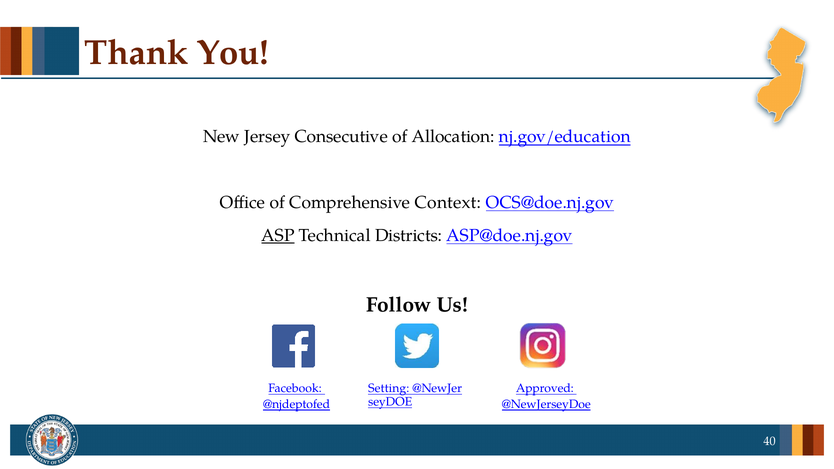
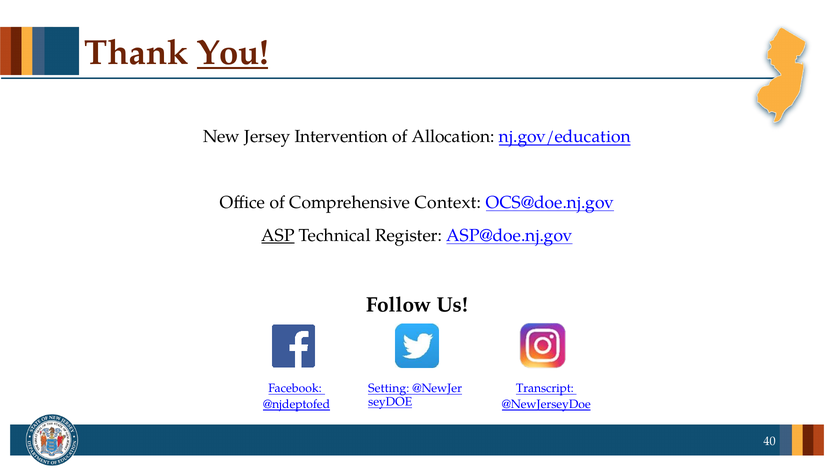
You underline: none -> present
Consecutive: Consecutive -> Intervention
Districts: Districts -> Register
Approved: Approved -> Transcript
